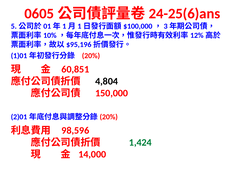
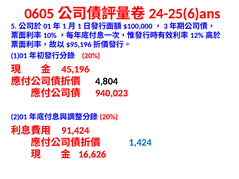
60,851: 60,851 -> 45,196
150,000: 150,000 -> 940,023
98,596: 98,596 -> 91,424
1,424 colour: green -> blue
14,000: 14,000 -> 16,626
